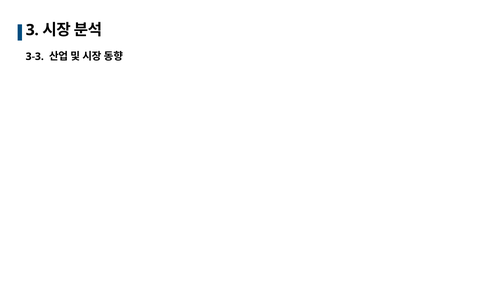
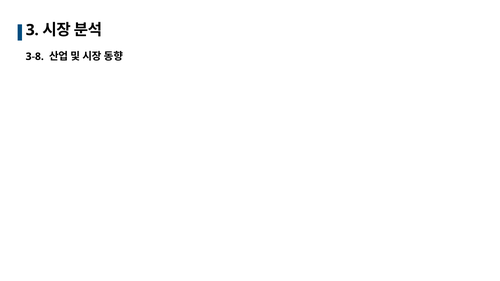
3-3: 3-3 -> 3-8
